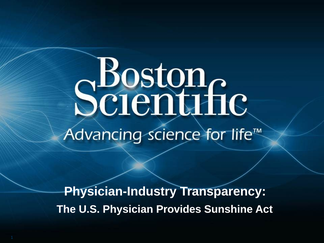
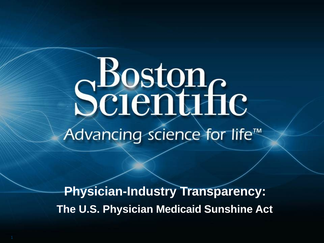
Provides: Provides -> Medicaid
